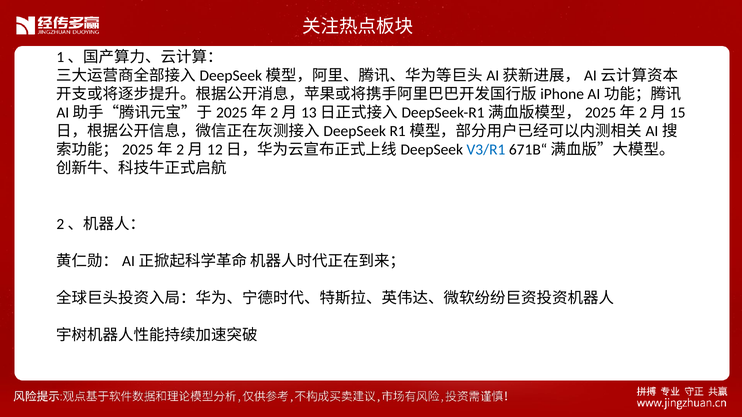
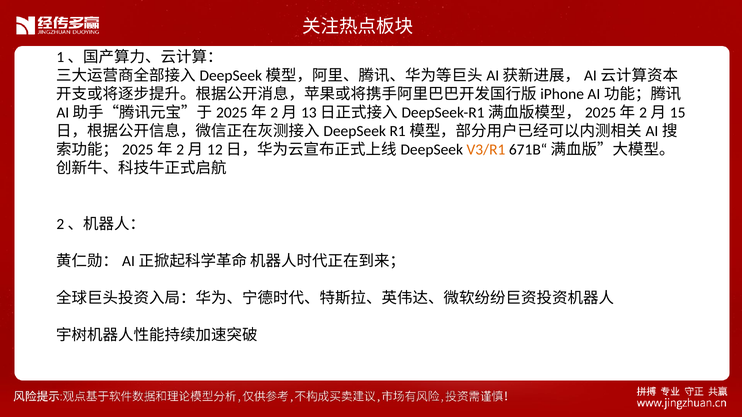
V3/R1 colour: blue -> orange
